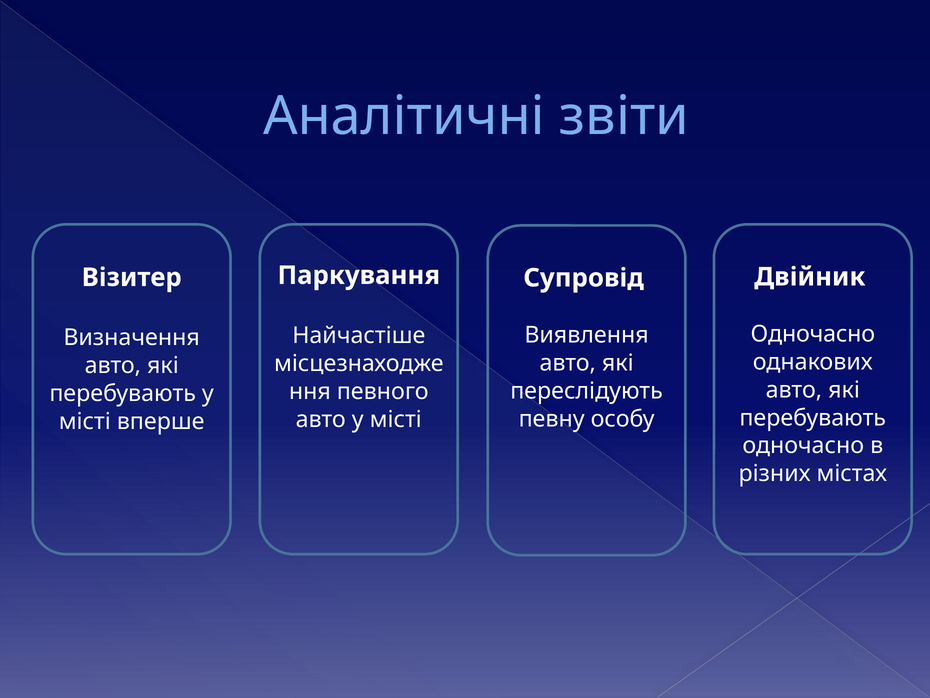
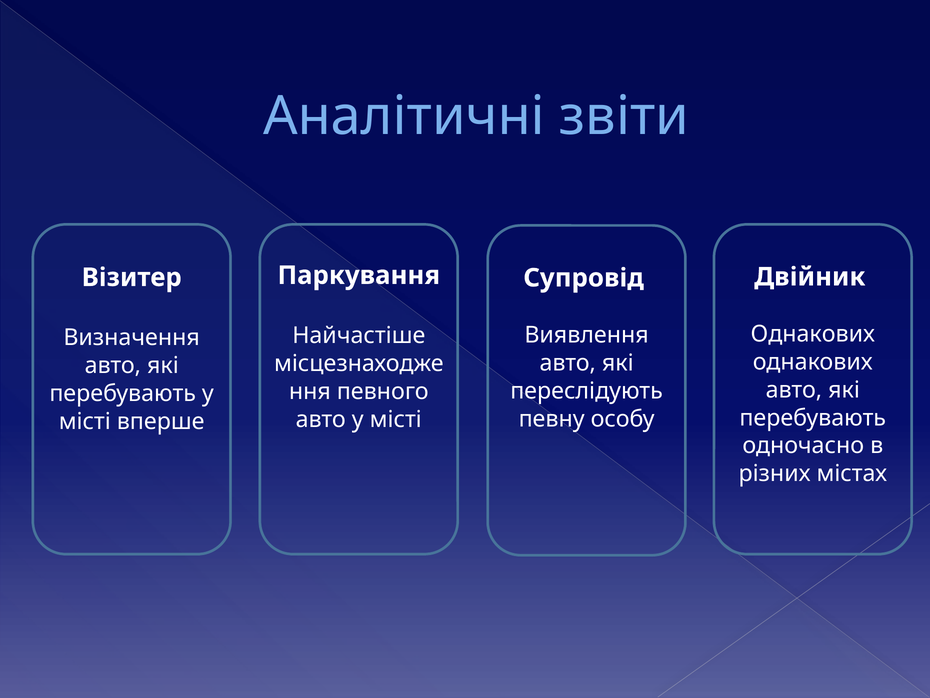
Одночасно at (813, 334): Одночасно -> Однакових
